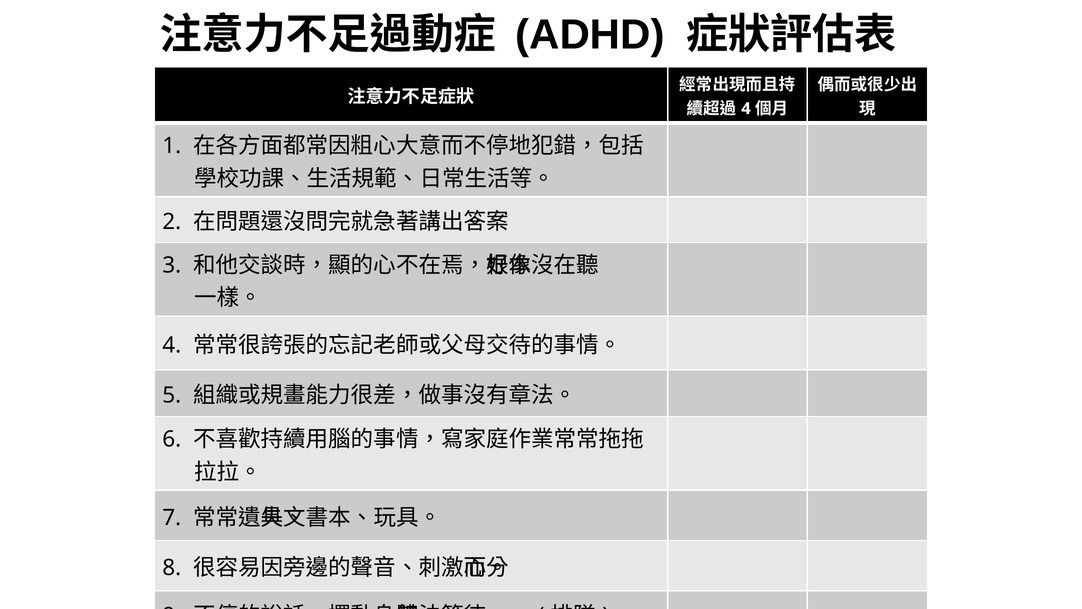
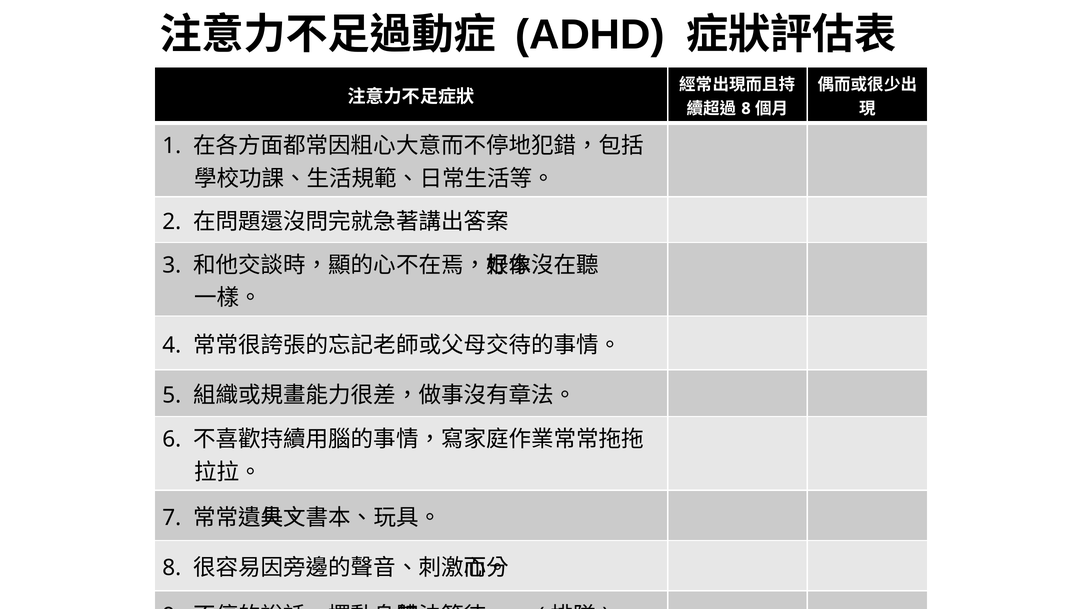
4 at (746, 108): 4 -> 8
